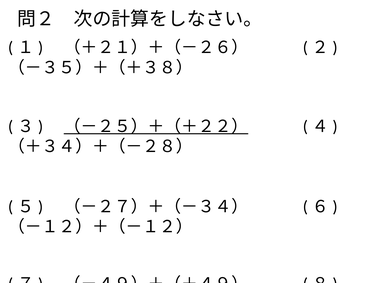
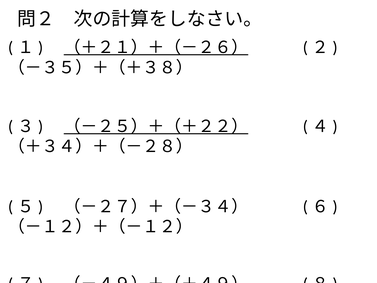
（＋２１）＋（－２６） underline: none -> present
